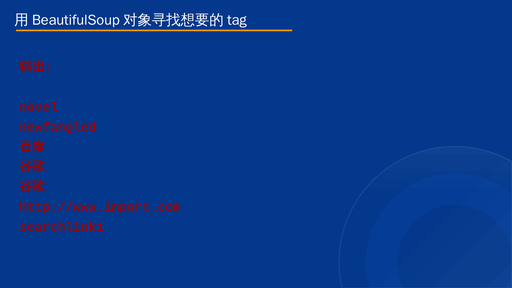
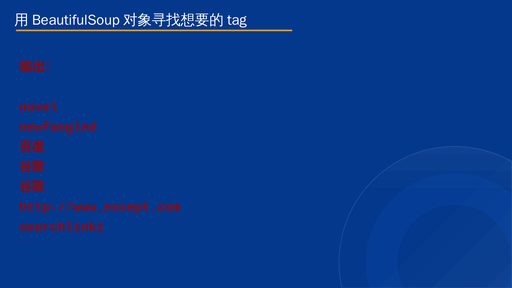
http://www.import.com: http://www.import.com -> http://www.except.com
